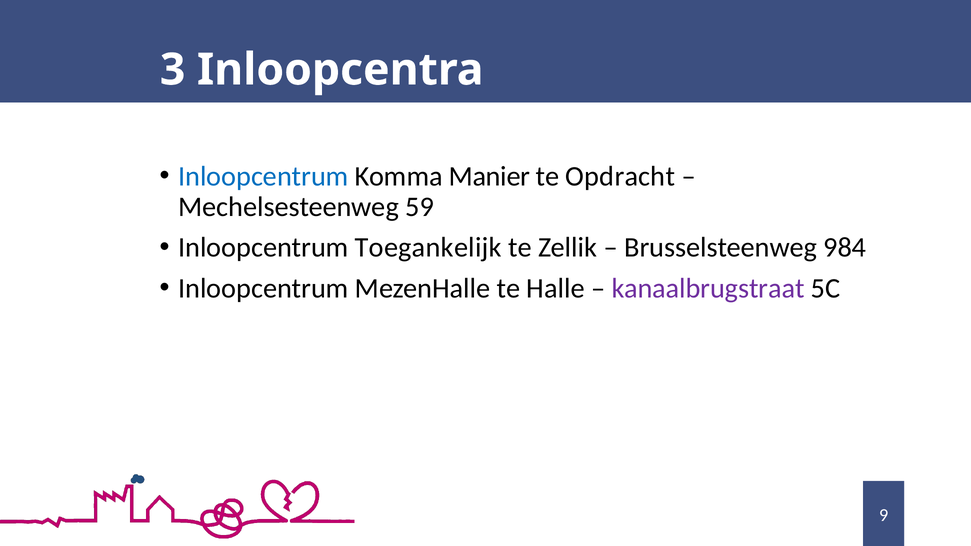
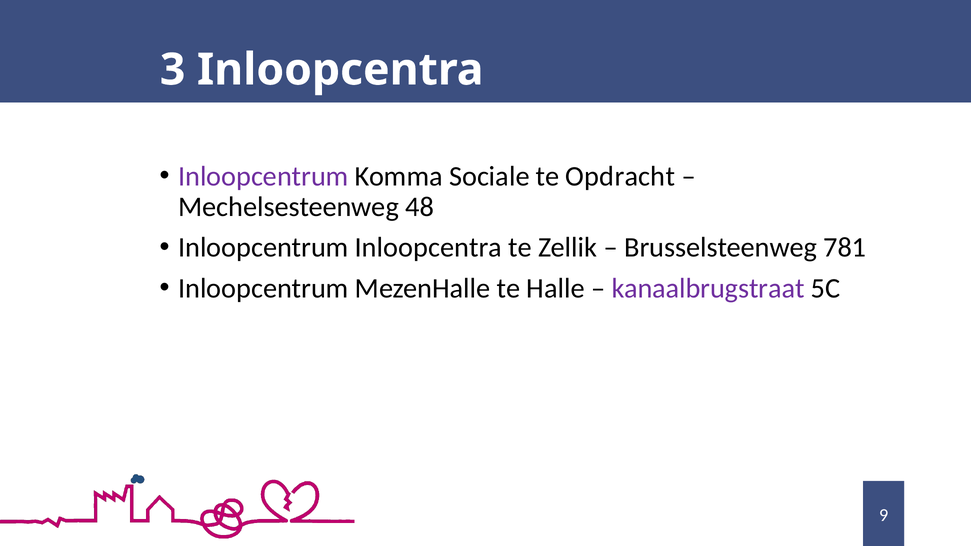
Inloopcentrum at (263, 176) colour: blue -> purple
Manier: Manier -> Sociale
59: 59 -> 48
Inloopcentrum Toegankelijk: Toegankelijk -> Inloopcentra
984: 984 -> 781
